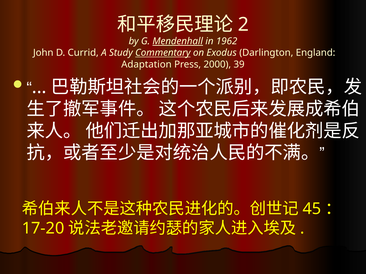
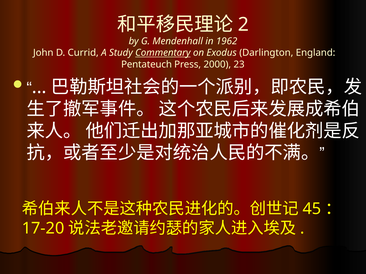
Mendenhall underline: present -> none
Adaptation: Adaptation -> Pentateuch
39: 39 -> 23
